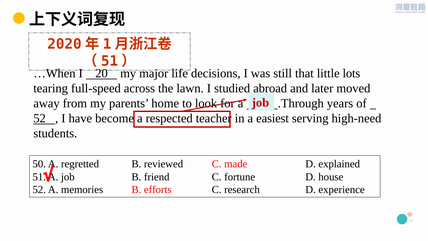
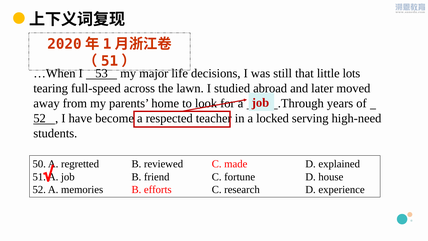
20: 20 -> 53
easiest: easiest -> locked
